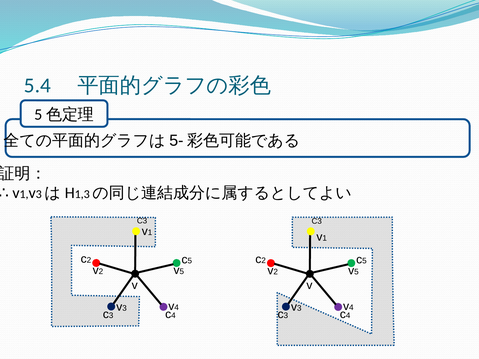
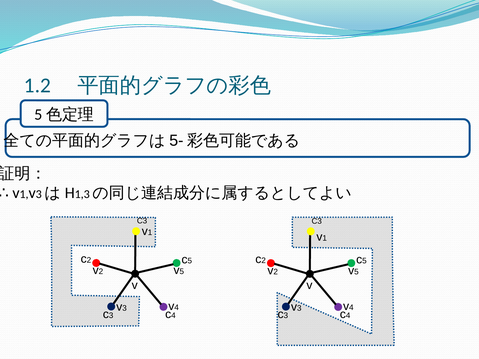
5.4: 5.4 -> 1.2
